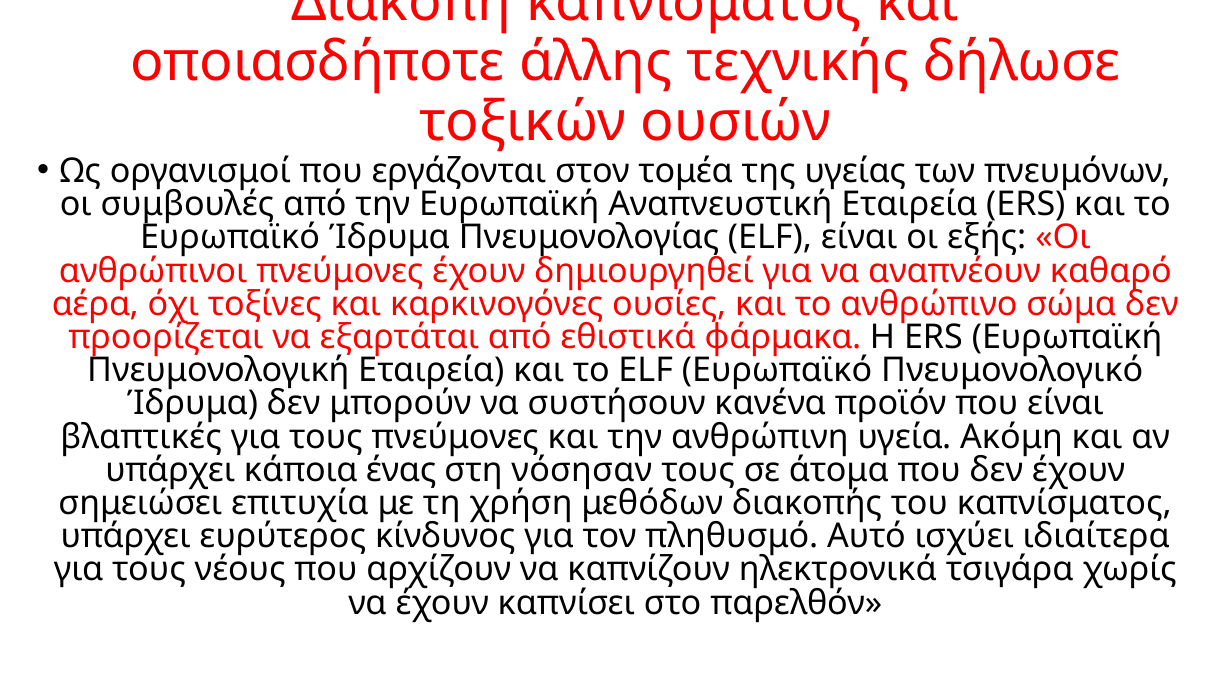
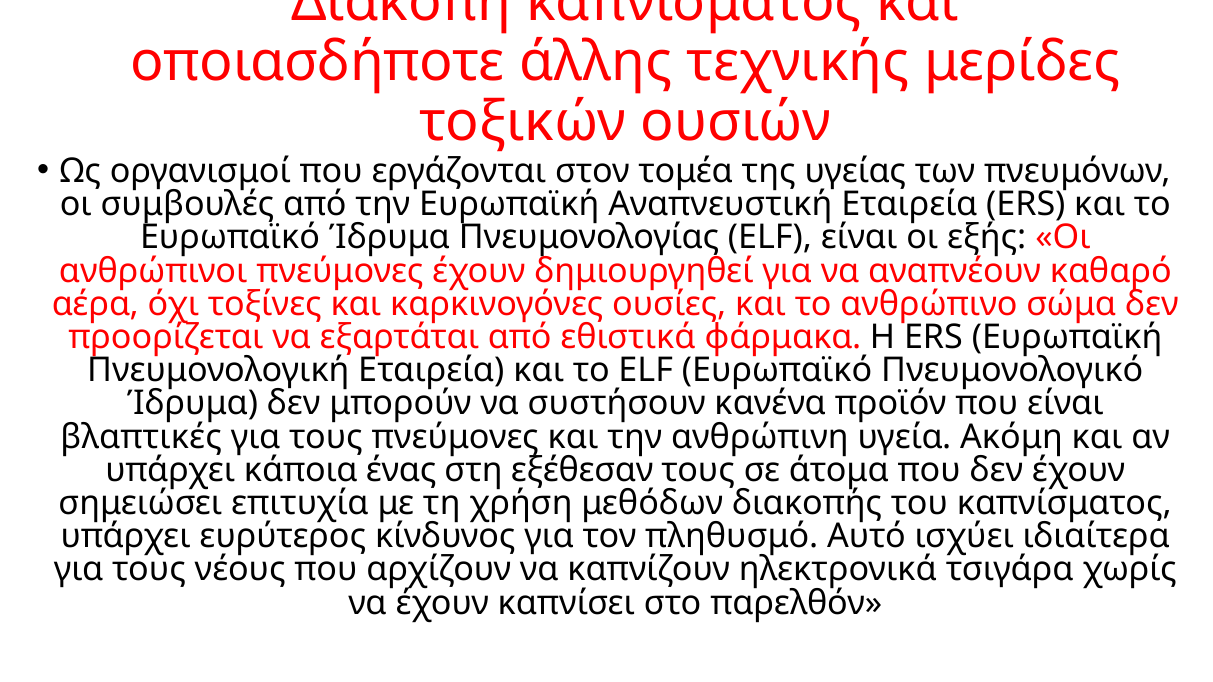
δήλωσε: δήλωσε -> μερίδες
νόσησαν: νόσησαν -> εξέθεσαν
